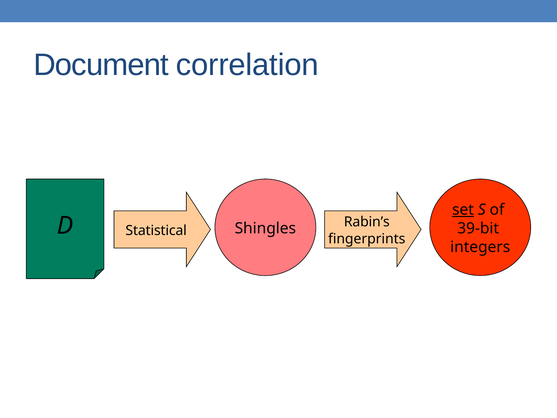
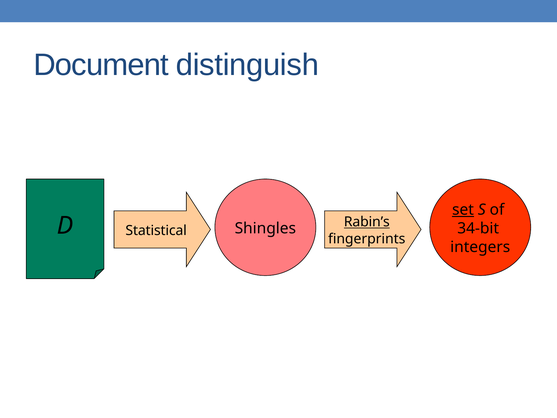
correlation: correlation -> distinguish
Rabin’s underline: none -> present
39-bit: 39-bit -> 34-bit
